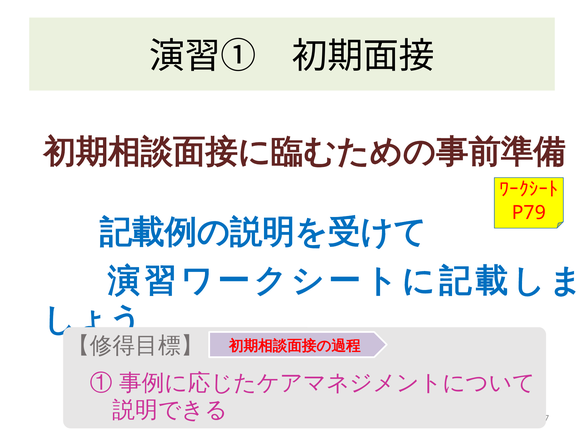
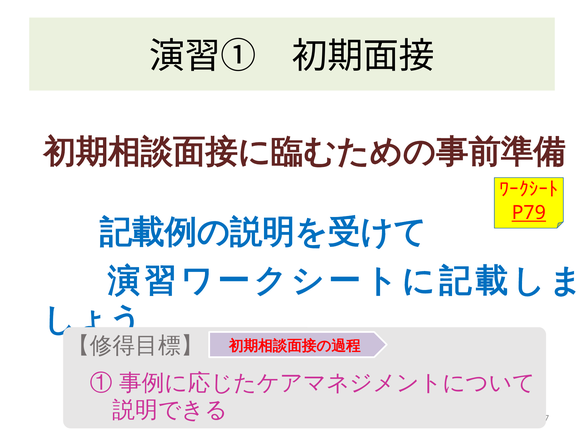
P79 underline: none -> present
